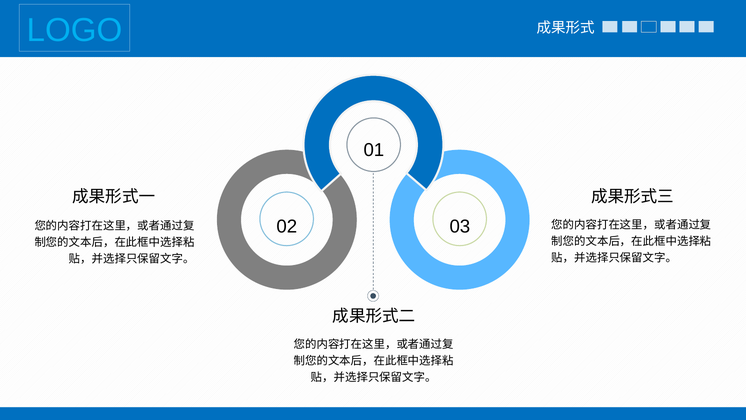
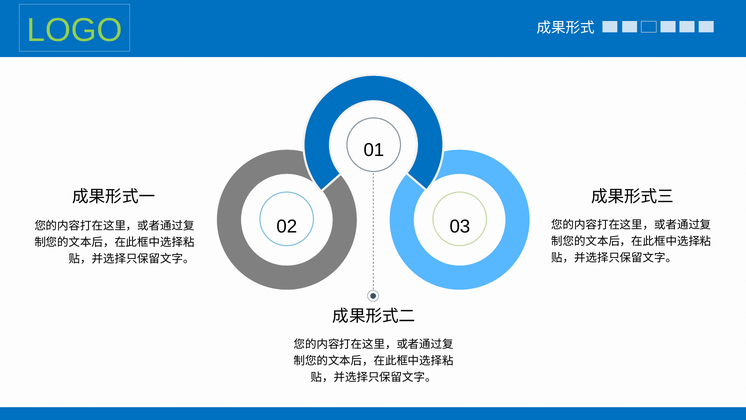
LOGO colour: light blue -> light green
